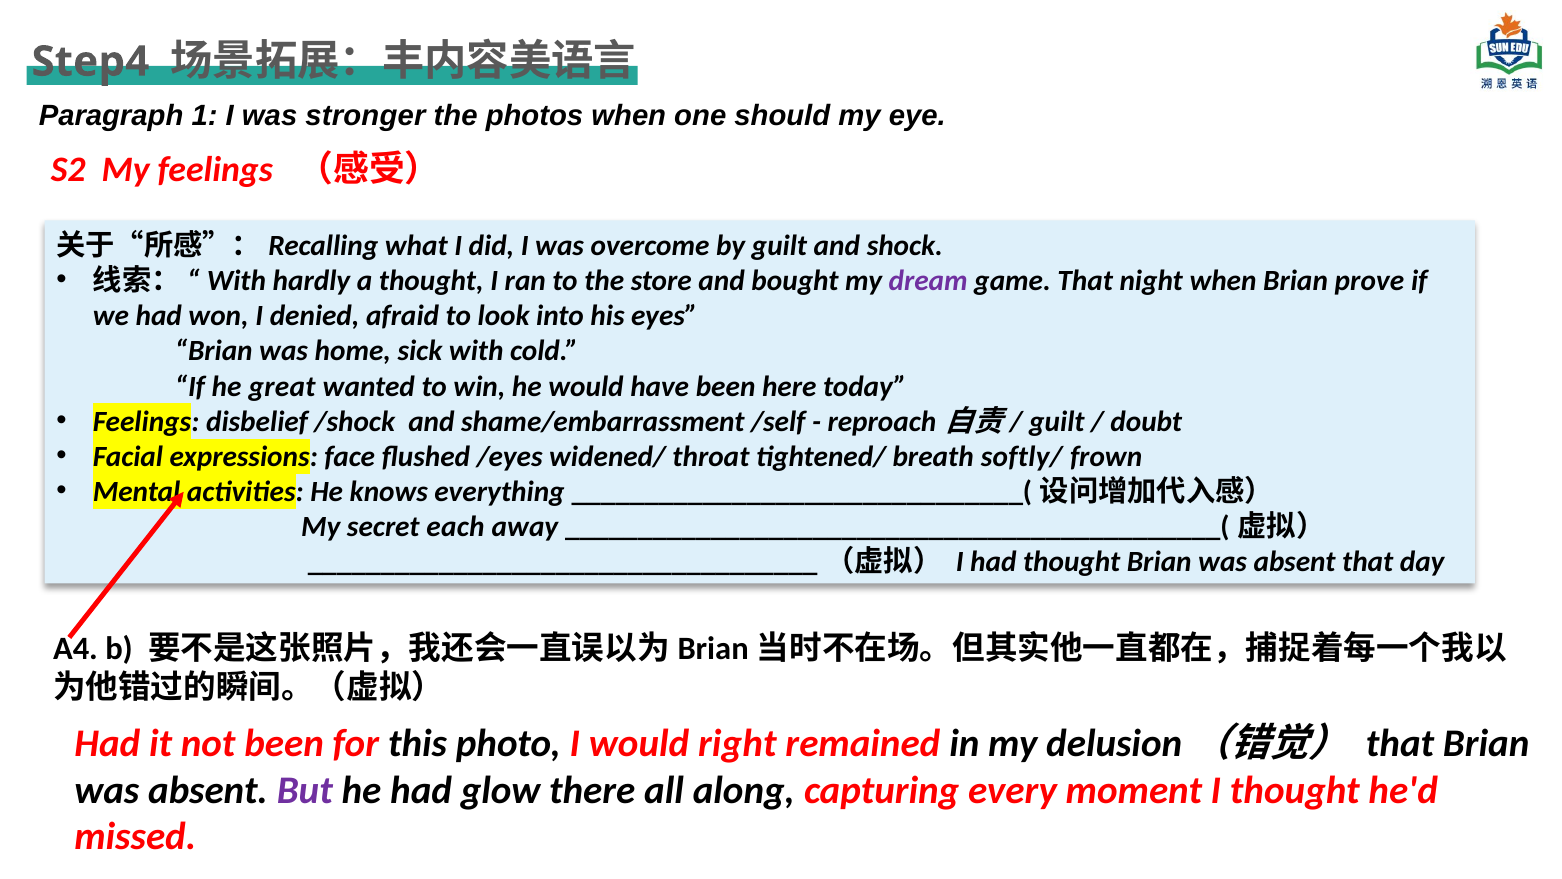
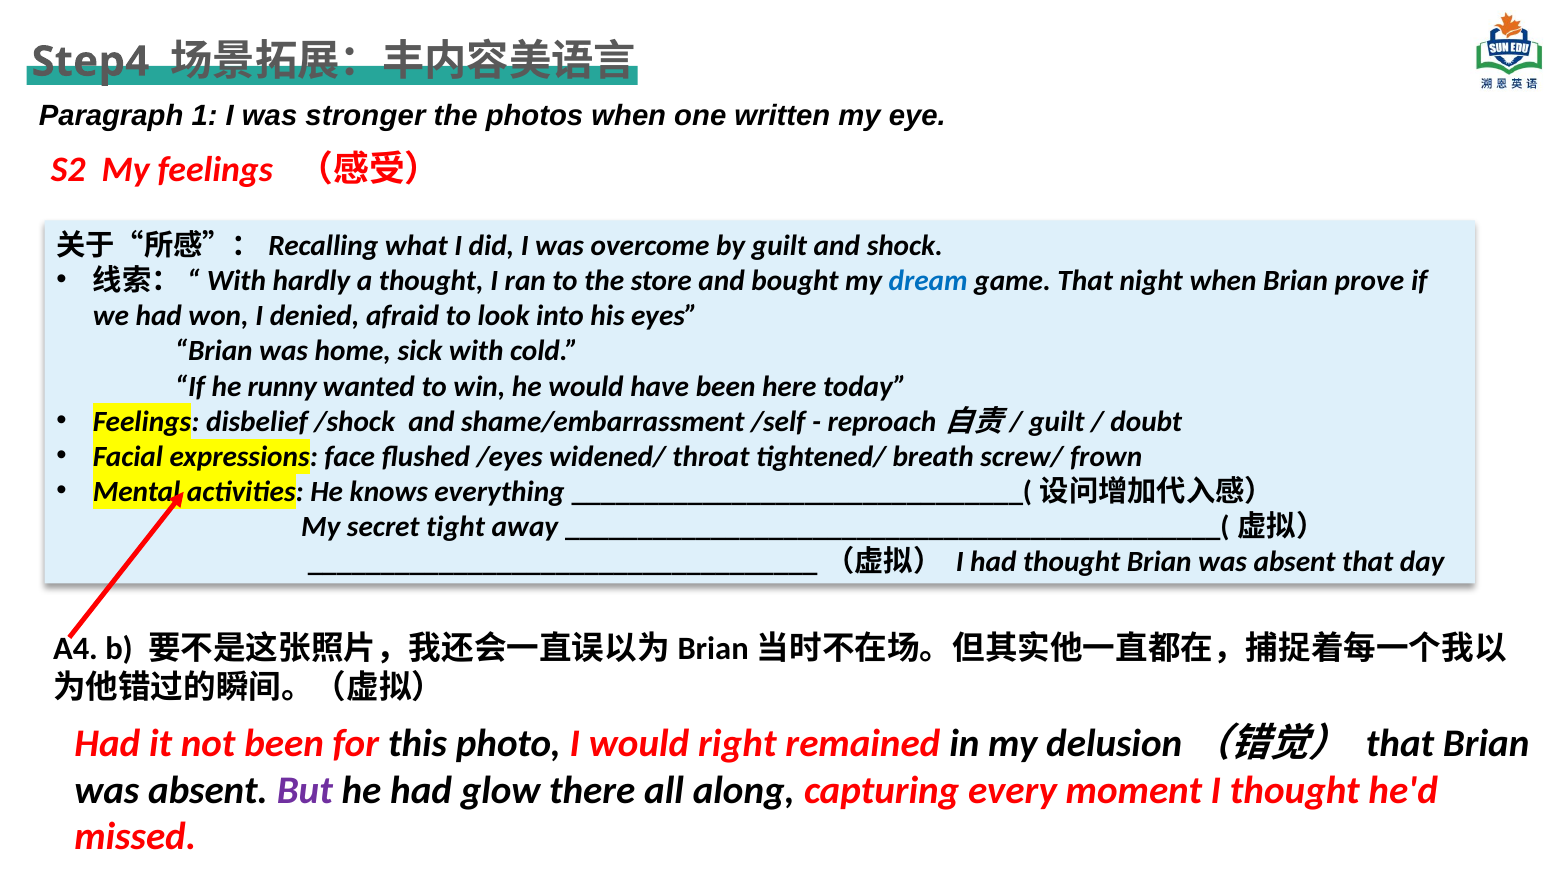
should: should -> written
dream colour: purple -> blue
great: great -> runny
softly/: softly/ -> screw/
each: each -> tight
